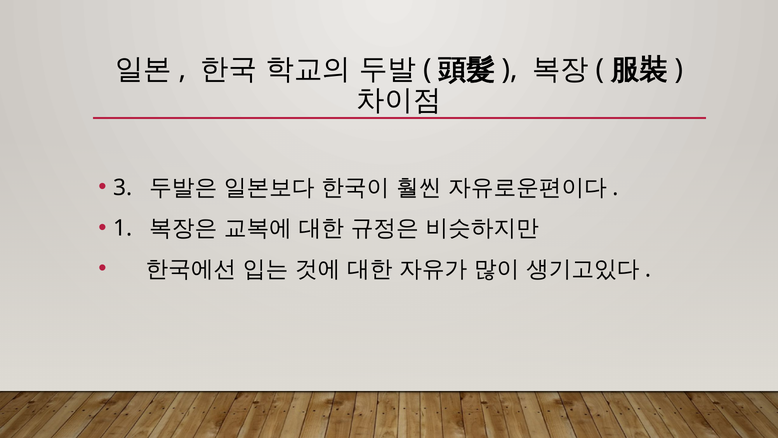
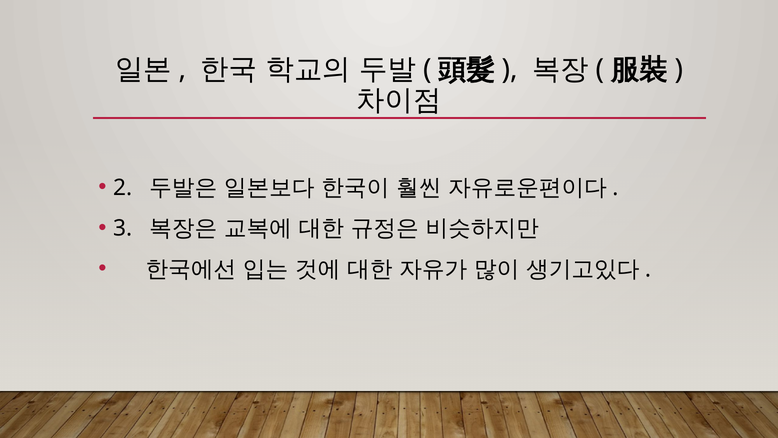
3: 3 -> 2
1: 1 -> 3
